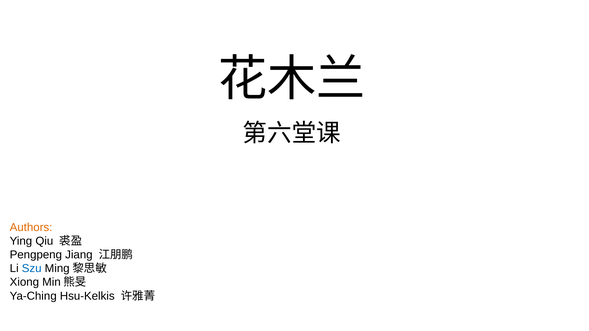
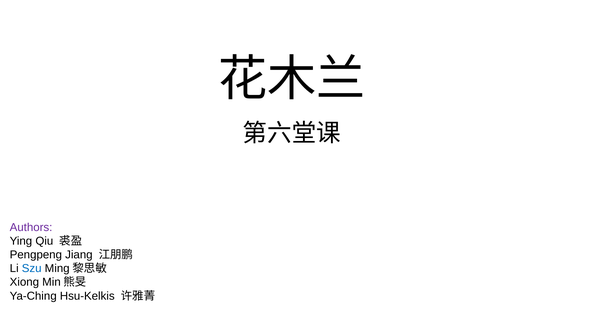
Authors colour: orange -> purple
